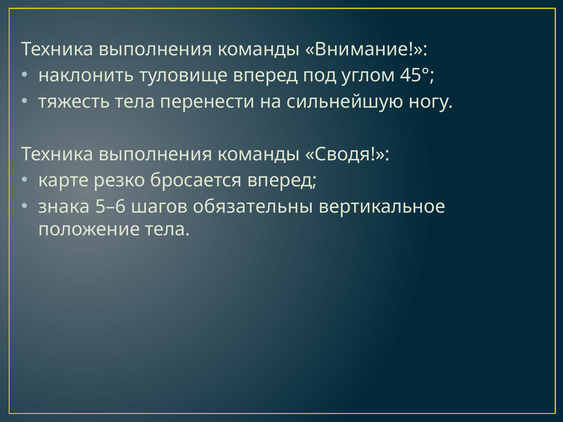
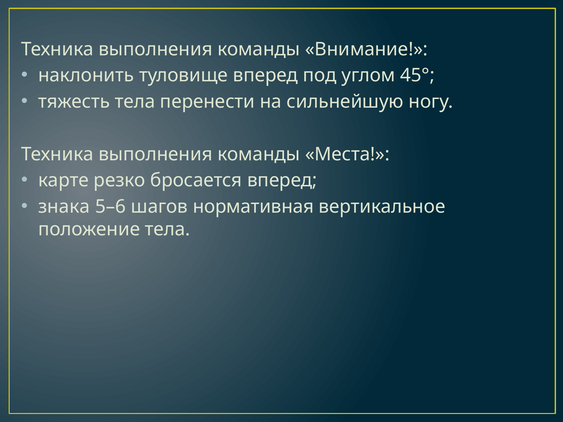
Сводя: Сводя -> Места
обязательны: обязательны -> нормативная
